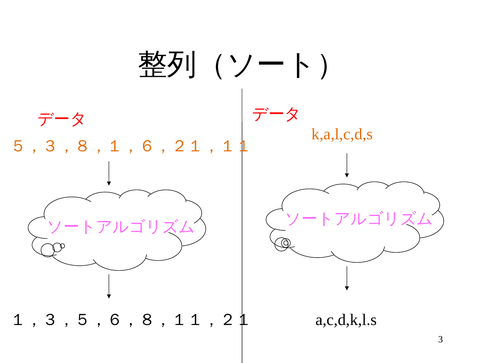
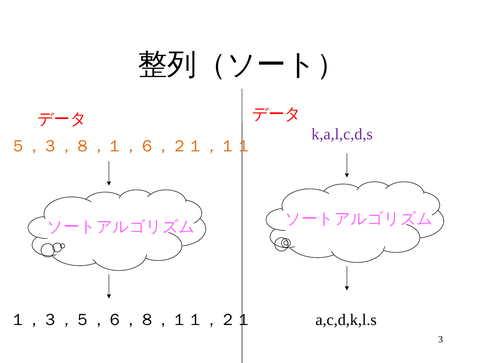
k,a,l,c,d,s colour: orange -> purple
